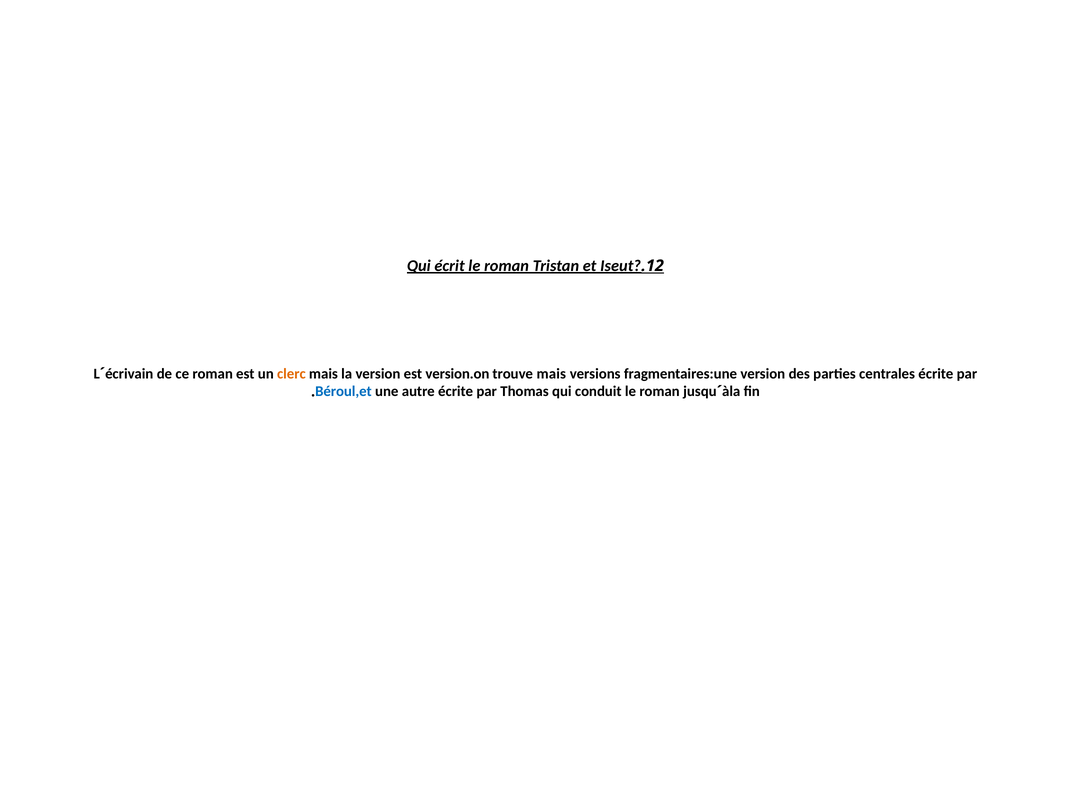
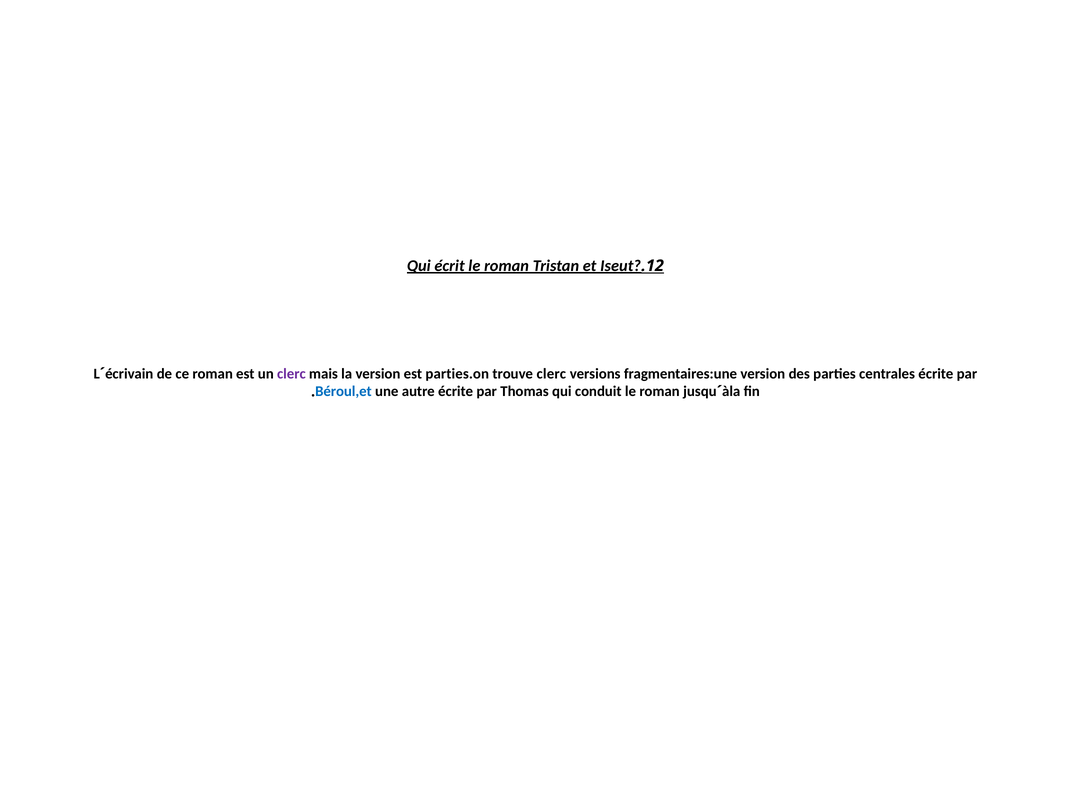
clerc at (291, 374) colour: orange -> purple
version.on: version.on -> parties.on
trouve mais: mais -> clerc
